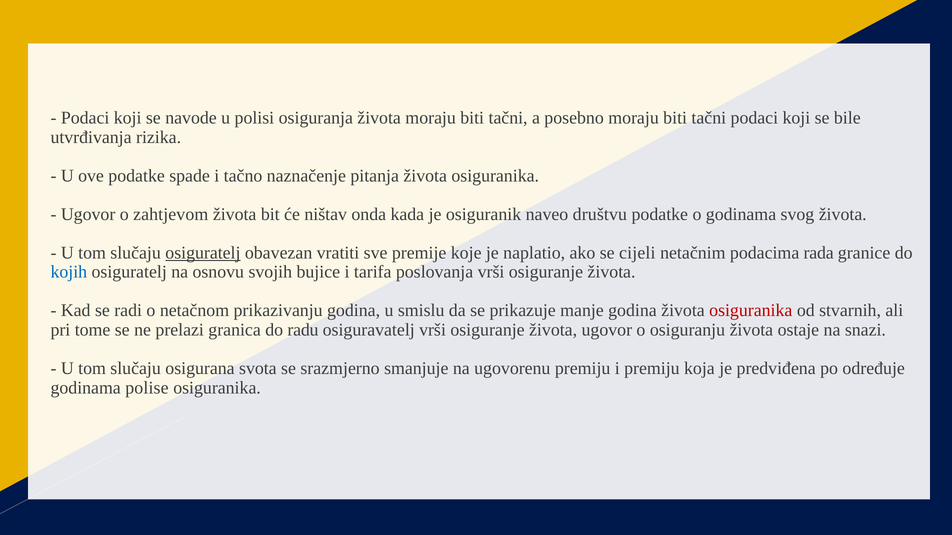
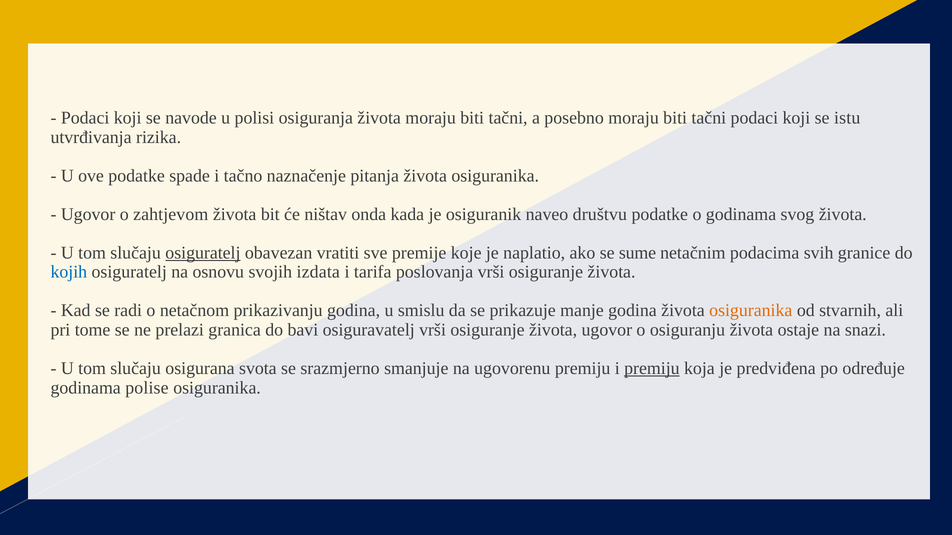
bile: bile -> istu
cijeli: cijeli -> sume
rada: rada -> svih
bujice: bujice -> izdata
osiguranika at (751, 311) colour: red -> orange
radu: radu -> bavi
premiju at (652, 369) underline: none -> present
